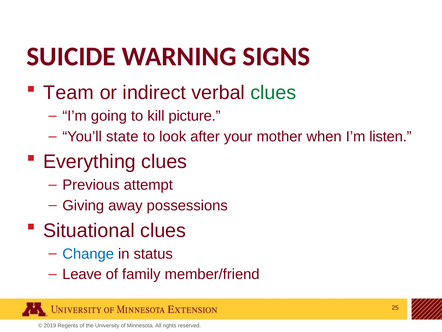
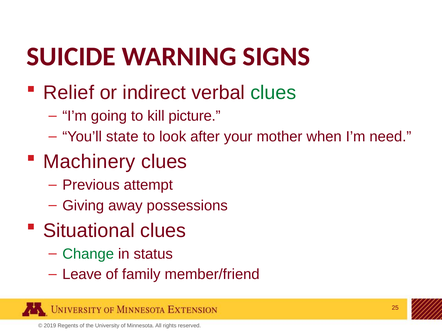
Team: Team -> Relief
listen: listen -> need
Everything: Everything -> Machinery
Change colour: blue -> green
